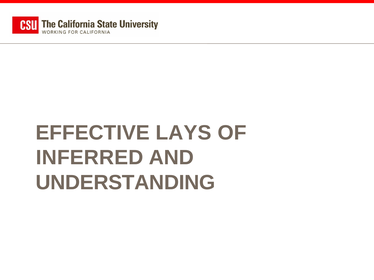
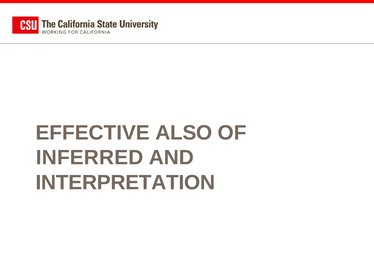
LAYS: LAYS -> ALSO
UNDERSTANDING: UNDERSTANDING -> INTERPRETATION
